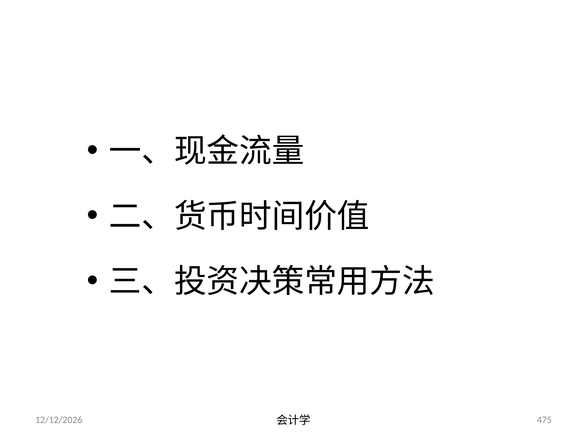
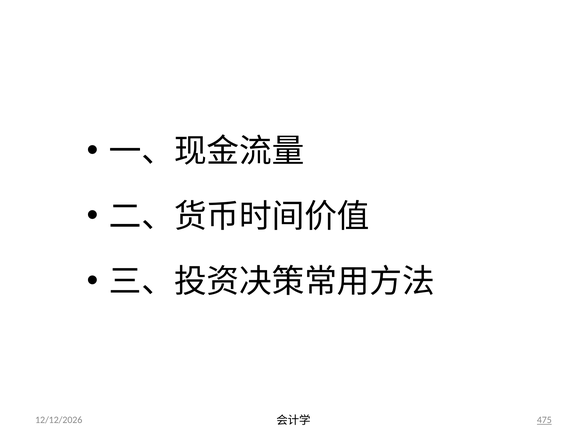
475 underline: none -> present
